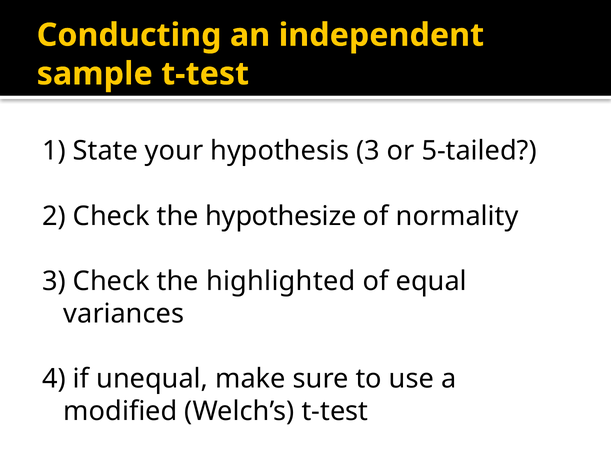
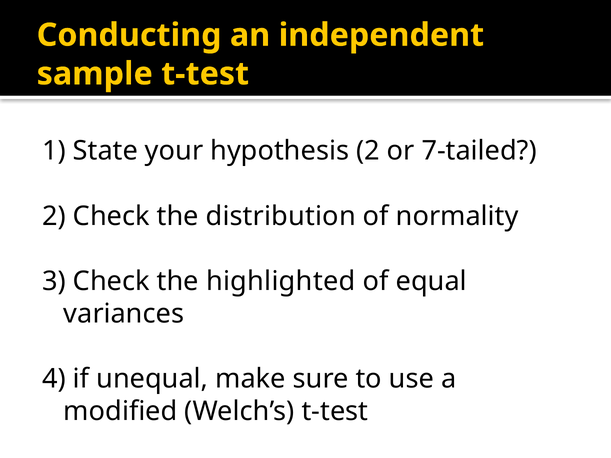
hypothesis 3: 3 -> 2
5-tailed: 5-tailed -> 7-tailed
hypothesize: hypothesize -> distribution
